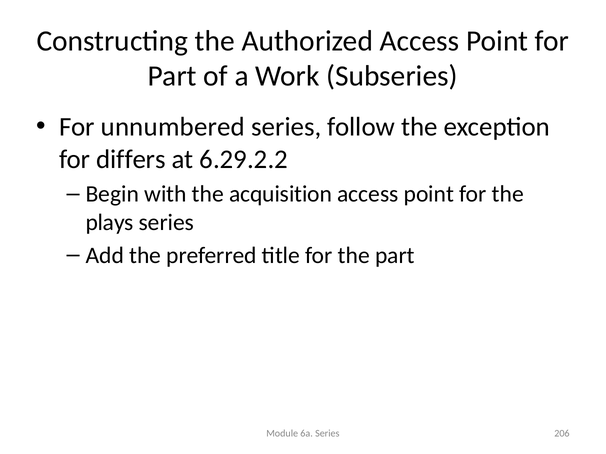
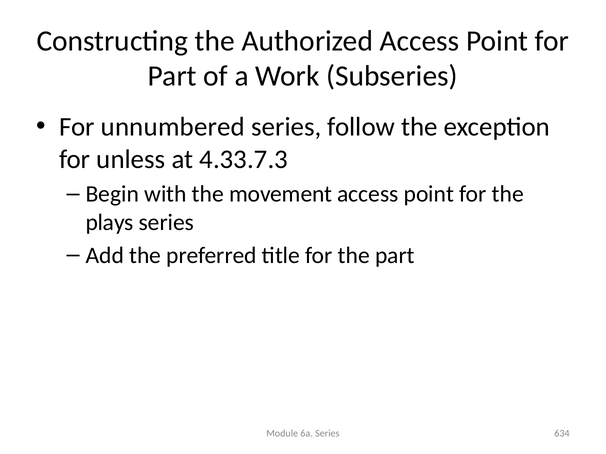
differs: differs -> unless
6.29.2.2: 6.29.2.2 -> 4.33.7.3
acquisition: acquisition -> movement
206: 206 -> 634
